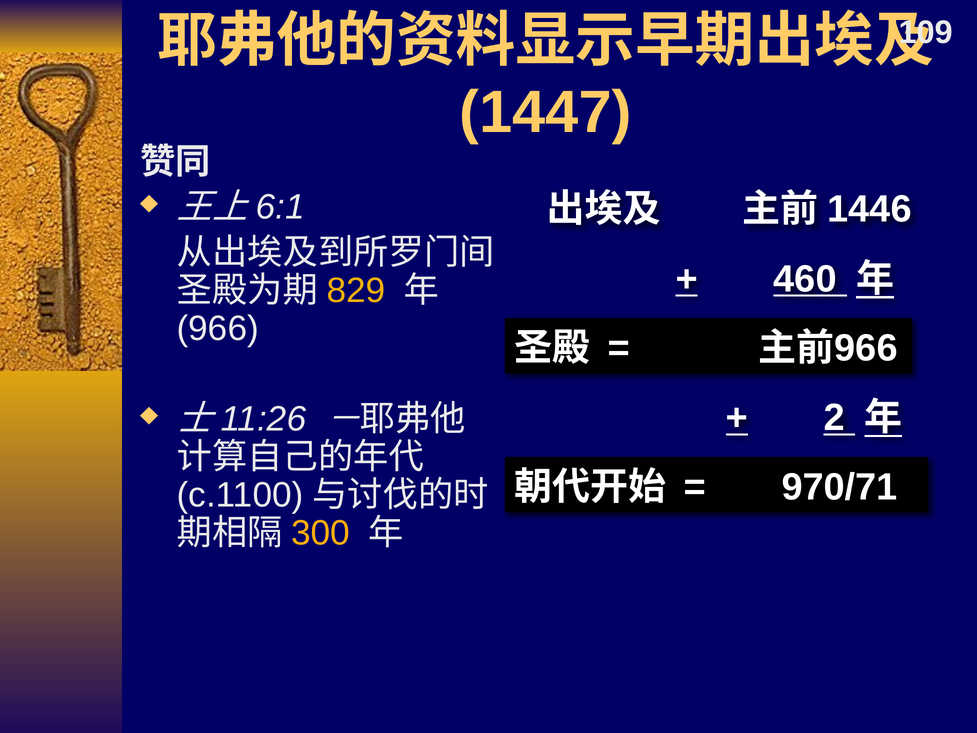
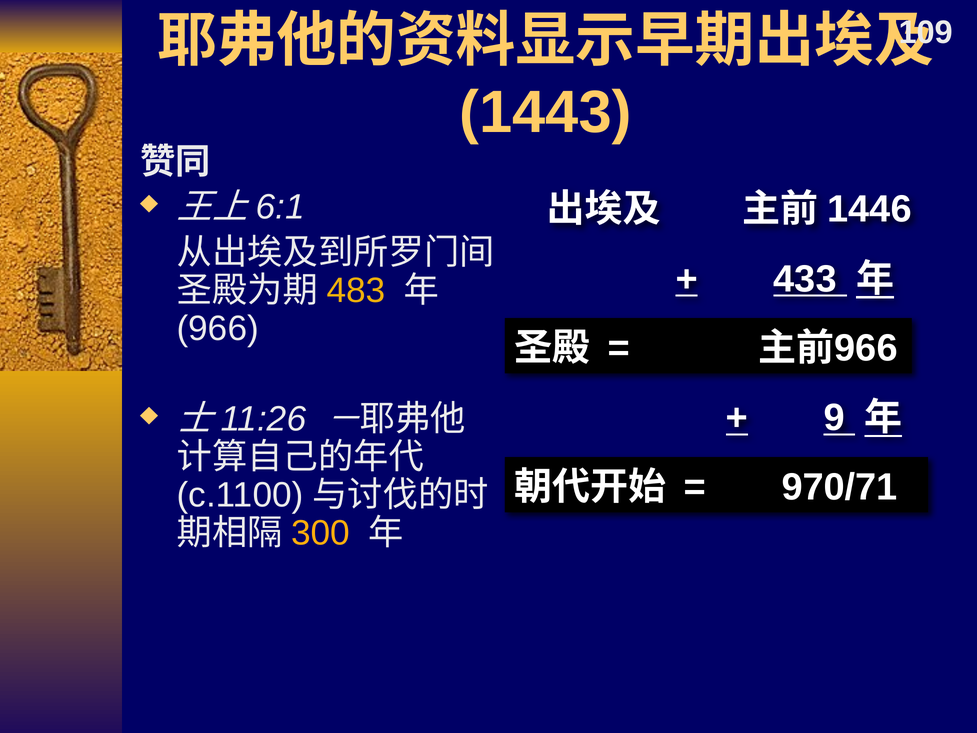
1447: 1447 -> 1443
460: 460 -> 433
829: 829 -> 483
2: 2 -> 9
